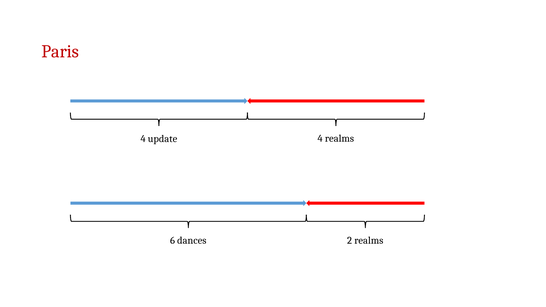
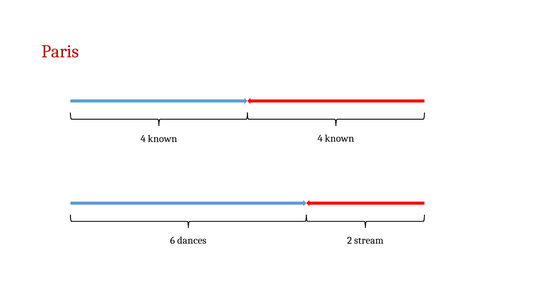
update at (163, 139): update -> known
realms at (339, 138): realms -> known
2 realms: realms -> stream
